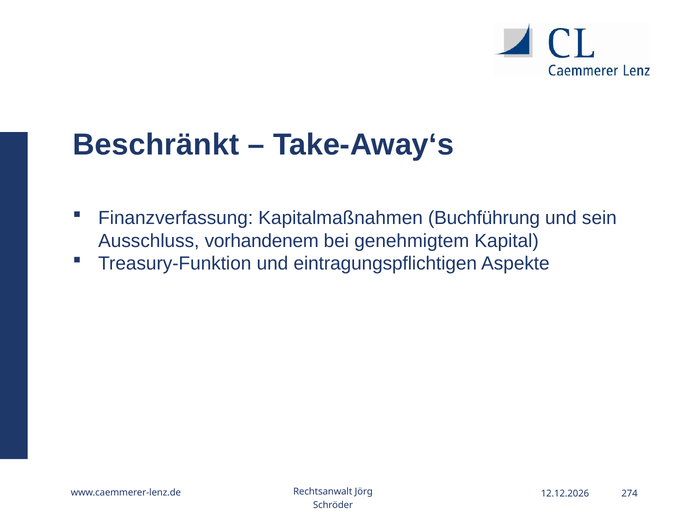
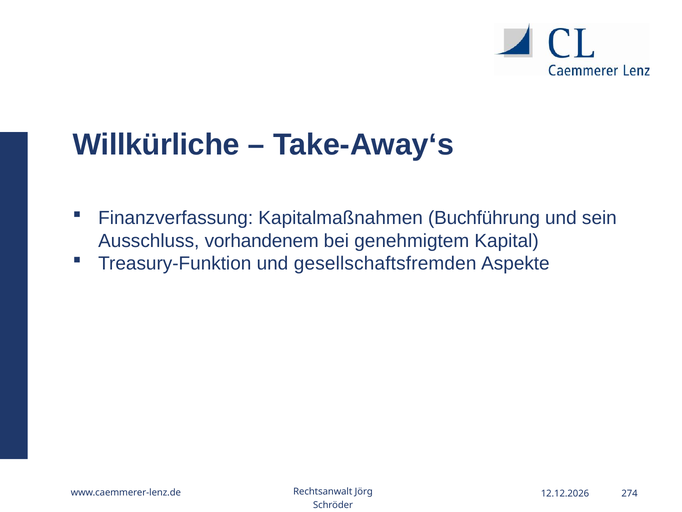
Beschränkt: Beschränkt -> Willkürliche
eintragungspflichtigen: eintragungspflichtigen -> gesellschaftsfremden
